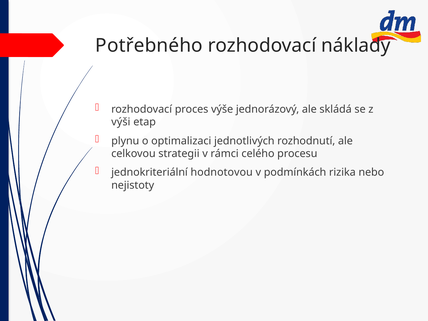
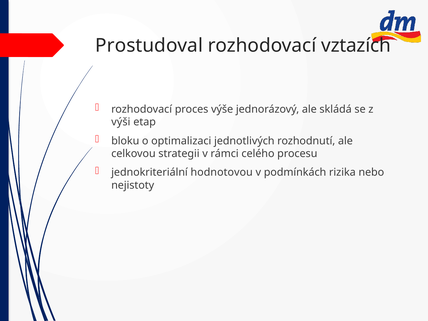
Potřebného: Potřebného -> Prostudoval
náklady: náklady -> vztazích
plynu: plynu -> bloku
